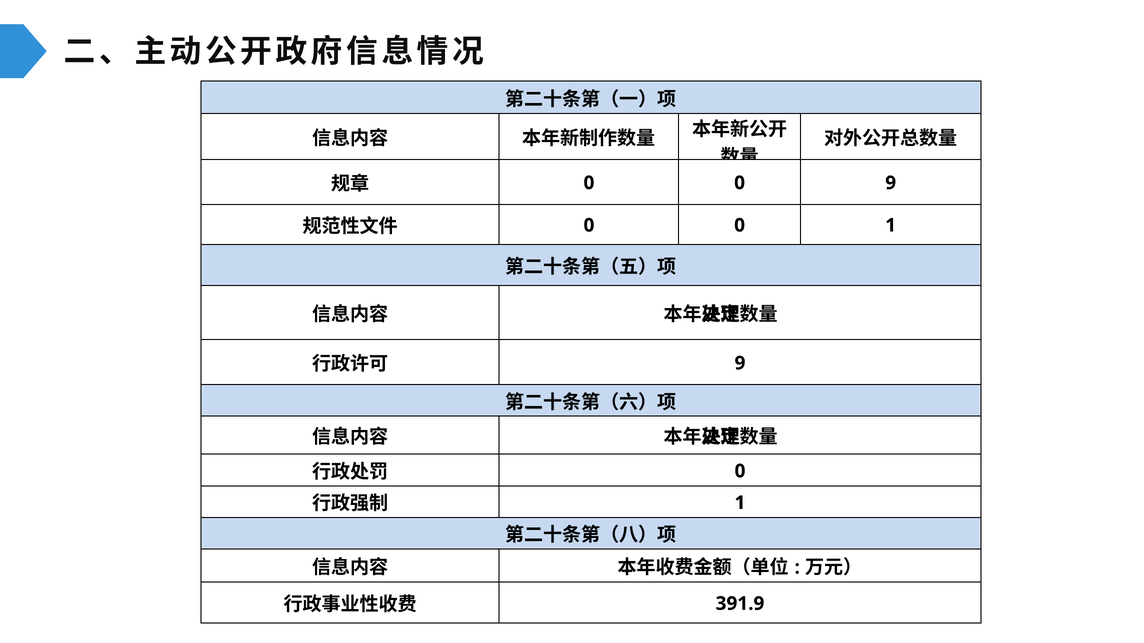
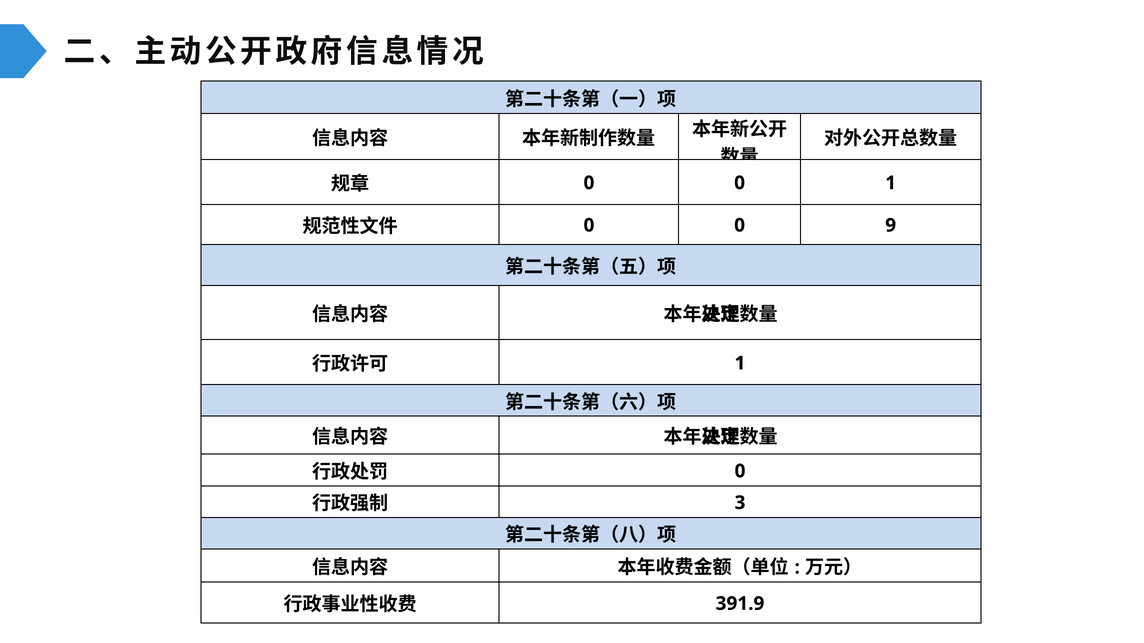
0 9: 9 -> 1
0 1: 1 -> 9
9 at (740, 363): 9 -> 1
1 at (740, 503): 1 -> 3
